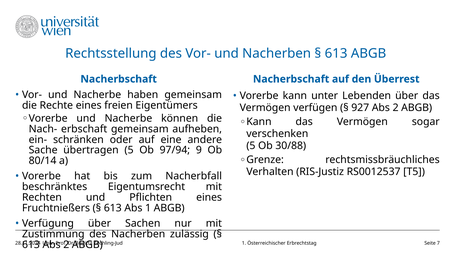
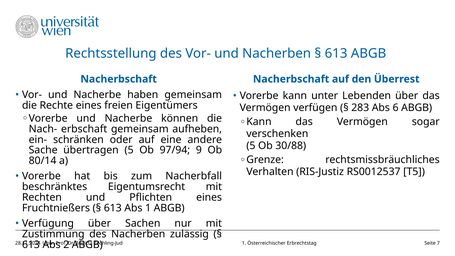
927: 927 -> 283
2 at (396, 108): 2 -> 6
